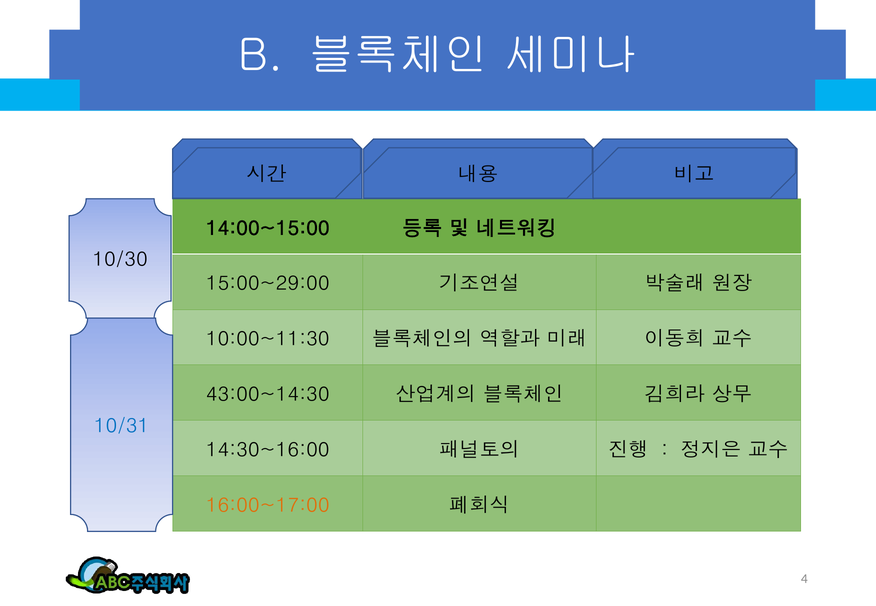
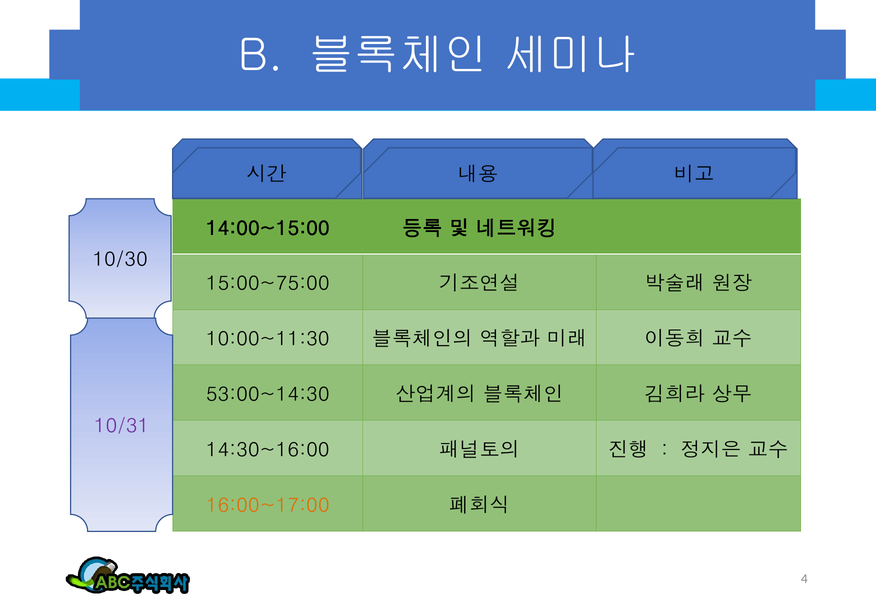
15:00~29:00: 15:00~29:00 -> 15:00~75:00
43:00~14:30: 43:00~14:30 -> 53:00~14:30
10/31 colour: blue -> purple
